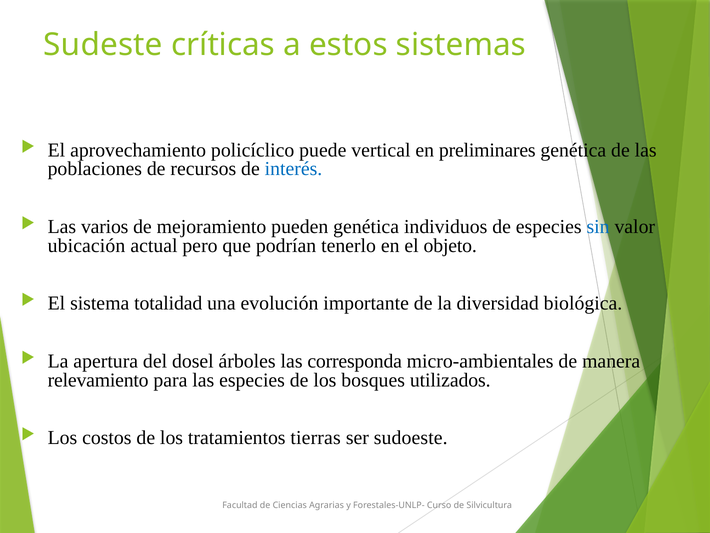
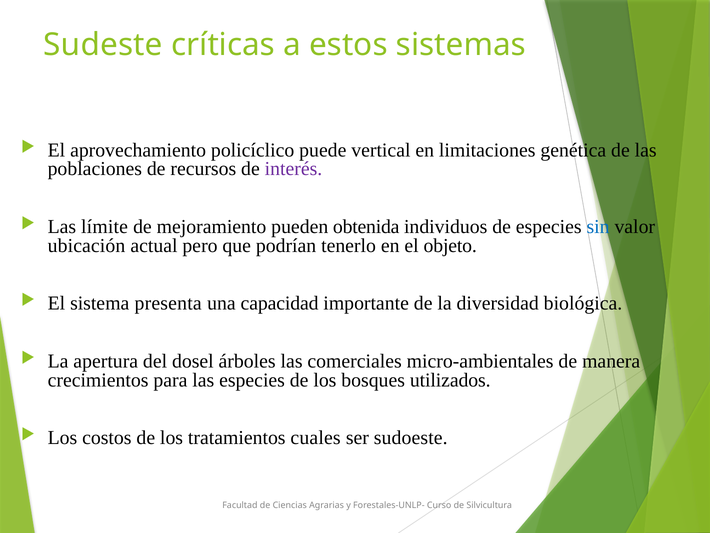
preliminares: preliminares -> limitaciones
interés colour: blue -> purple
varios: varios -> límite
pueden genética: genética -> obtenida
totalidad: totalidad -> presenta
evolución: evolución -> capacidad
corresponda: corresponda -> comerciales
relevamiento: relevamiento -> crecimientos
tierras: tierras -> cuales
